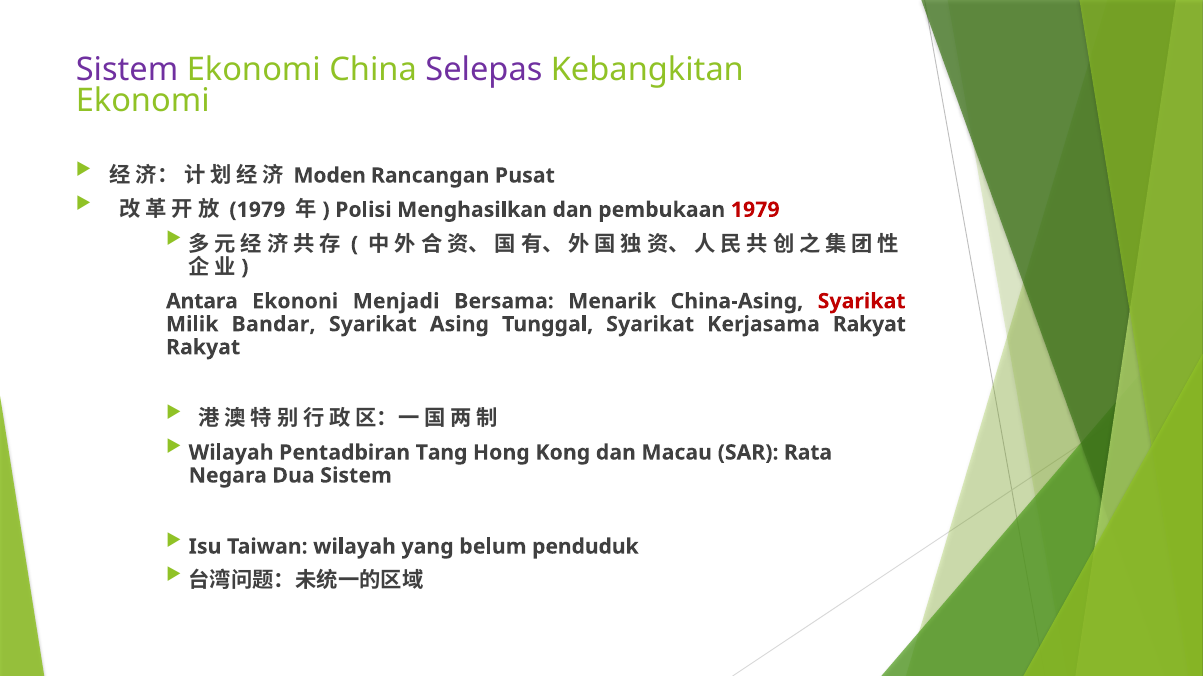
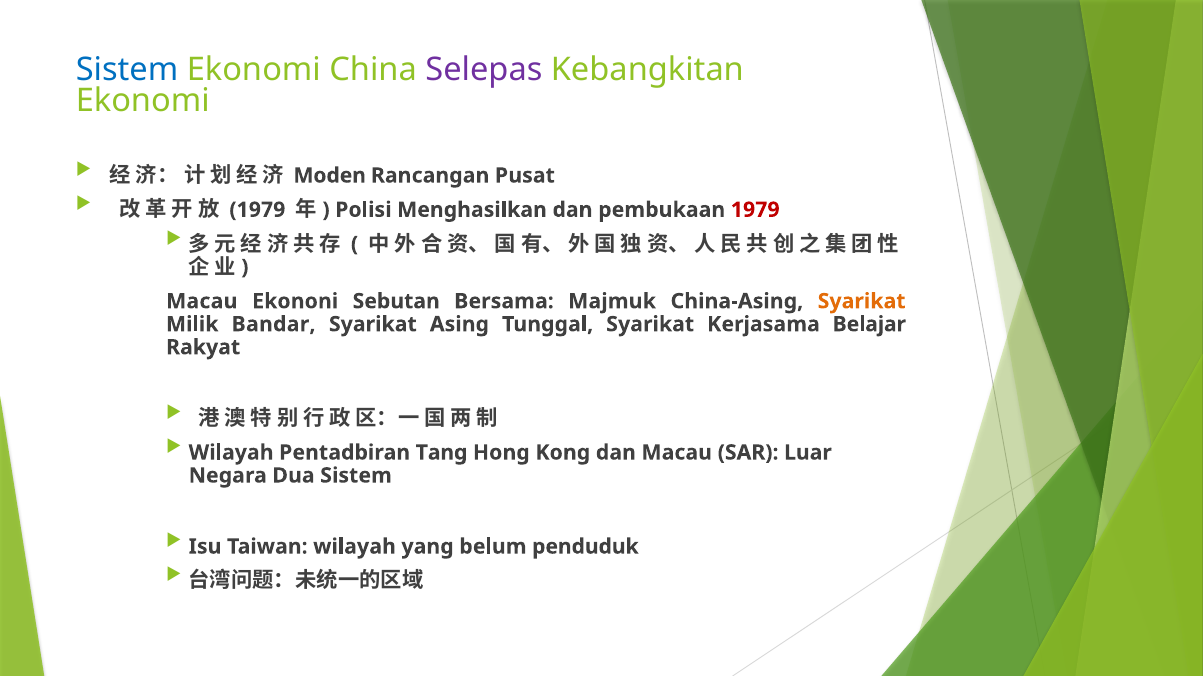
Sistem at (127, 69) colour: purple -> blue
Antara at (202, 302): Antara -> Macau
Menjadi: Menjadi -> Sebutan
Menarik: Menarik -> Majmuk
Syarikat at (862, 302) colour: red -> orange
Kerjasama Rakyat: Rakyat -> Belajar
Rata: Rata -> Luar
